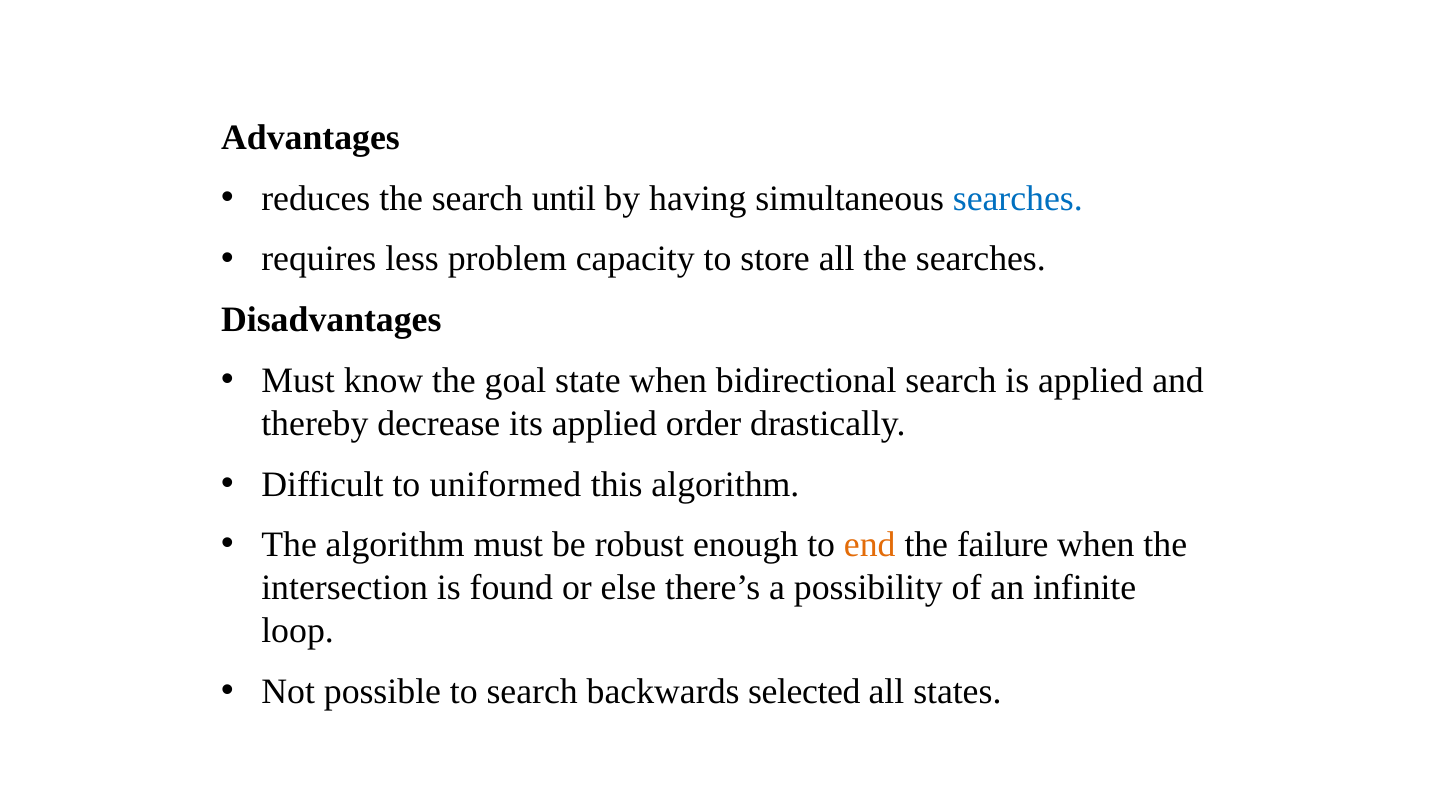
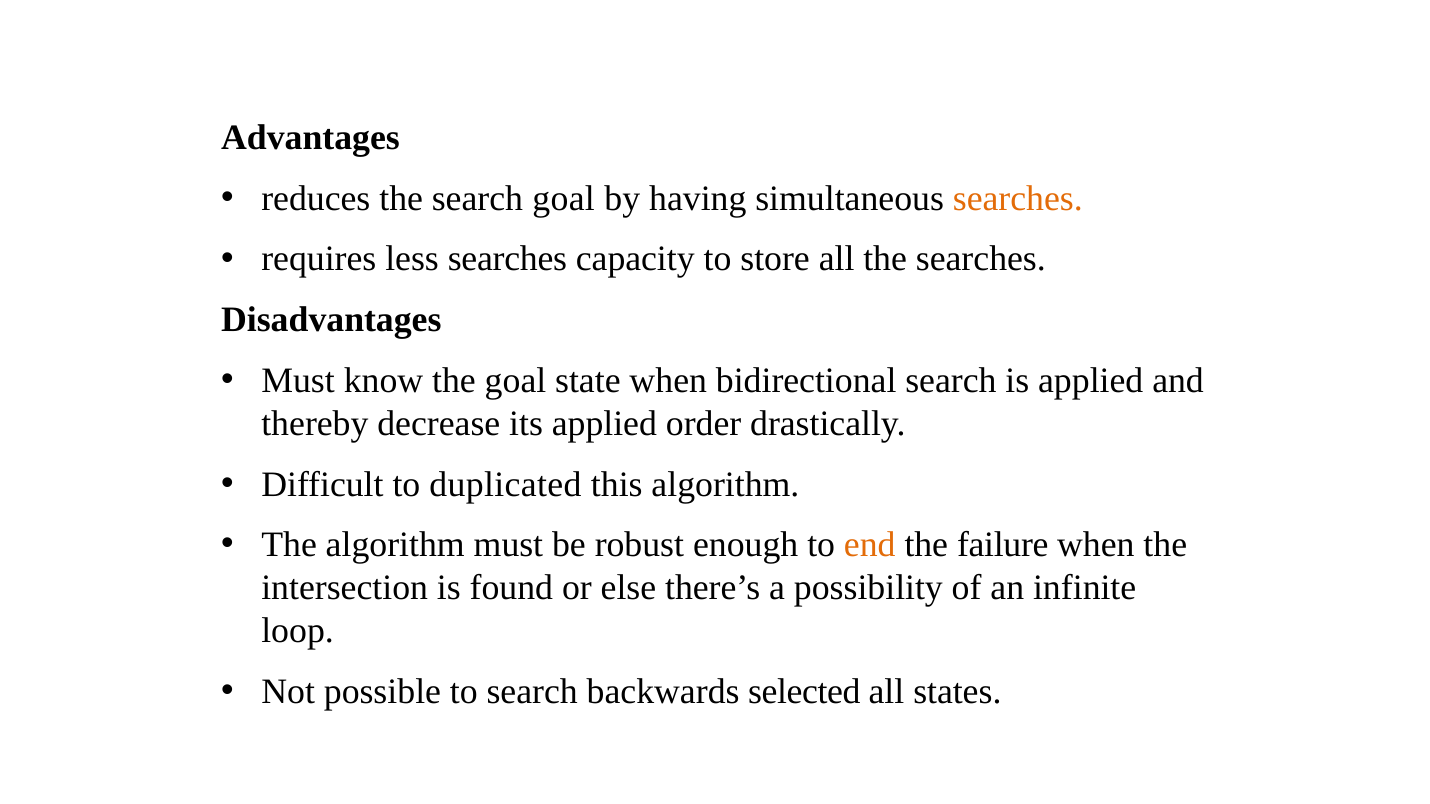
search until: until -> goal
searches at (1018, 199) colour: blue -> orange
less problem: problem -> searches
uniformed: uniformed -> duplicated
